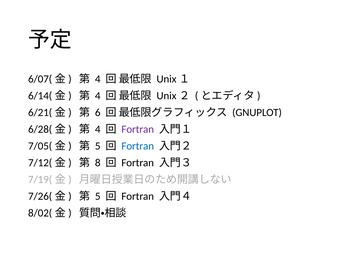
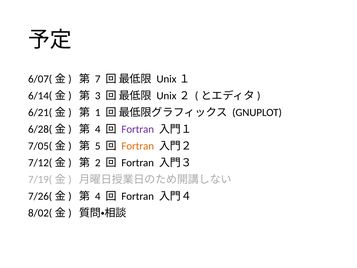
4 at (98, 79): 4 -> 7
4 at (98, 96): 4 -> 3
6: 6 -> 1
Fortran at (138, 146) colour: blue -> orange
8: 8 -> 2
5 at (98, 196): 5 -> 4
